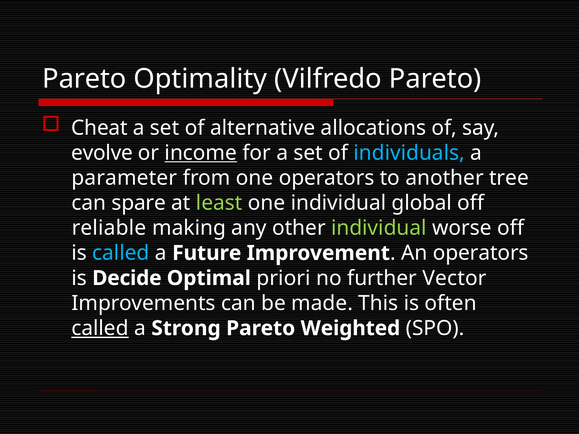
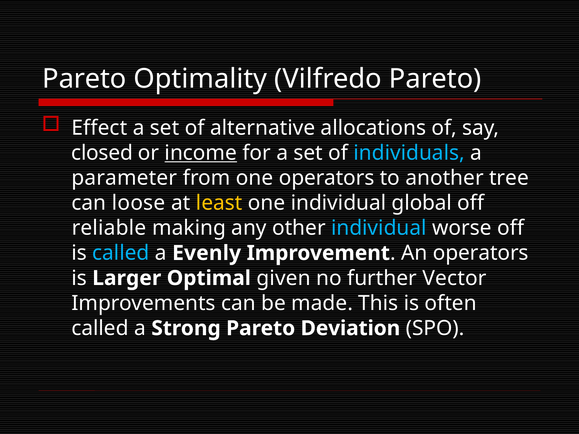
Cheat: Cheat -> Effect
evolve: evolve -> closed
spare: spare -> loose
least colour: light green -> yellow
individual at (379, 228) colour: light green -> light blue
Future: Future -> Evenly
Decide: Decide -> Larger
priori: priori -> given
called at (100, 328) underline: present -> none
Weighted: Weighted -> Deviation
